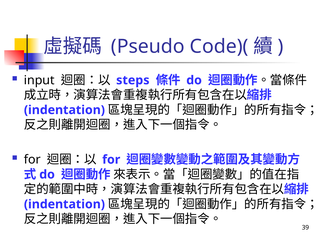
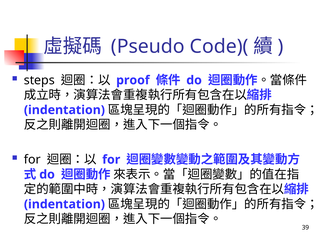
input: input -> steps
steps: steps -> proof
